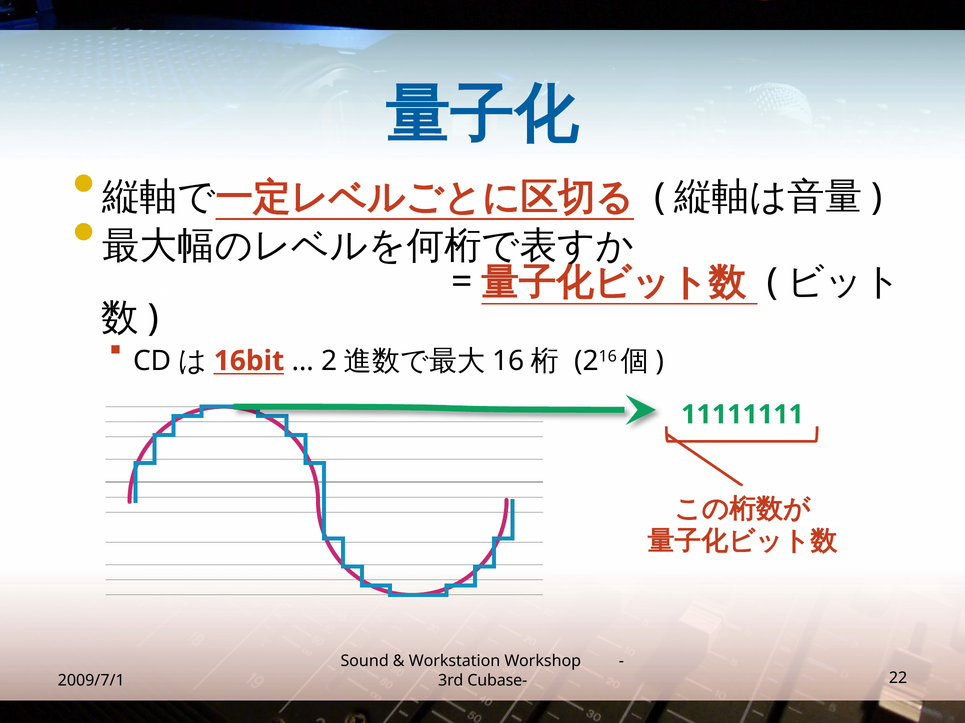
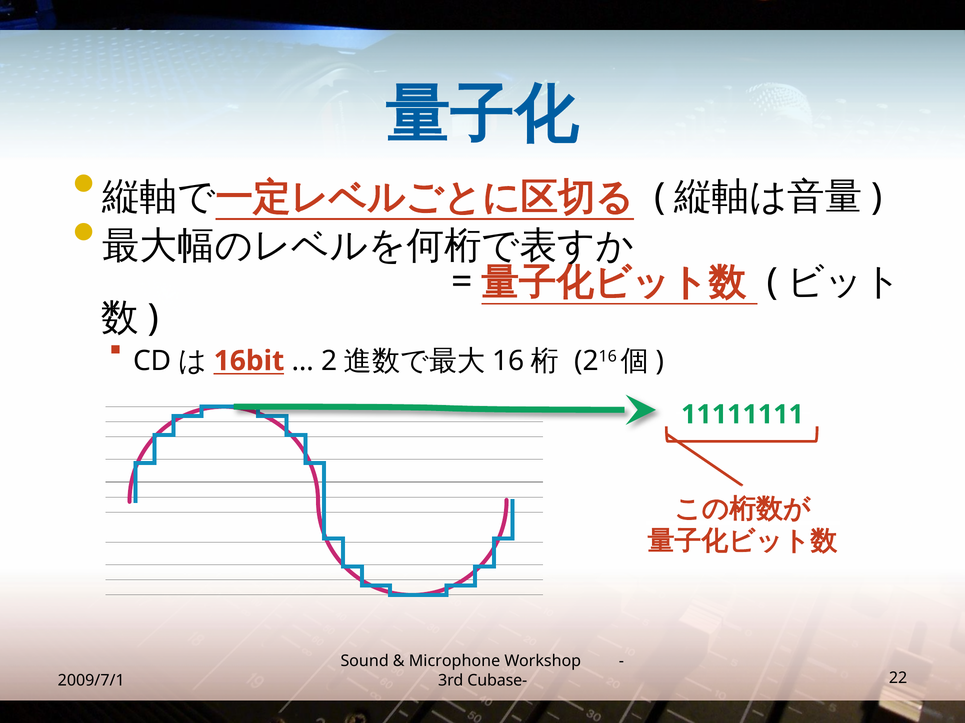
Workstation: Workstation -> Microphone
